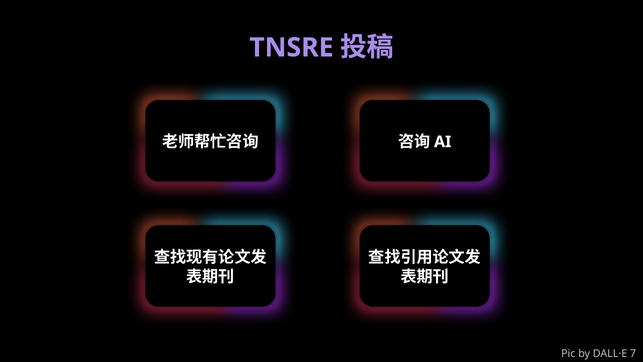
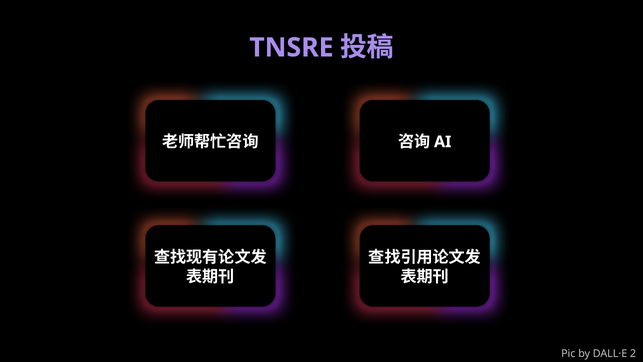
7: 7 -> 2
